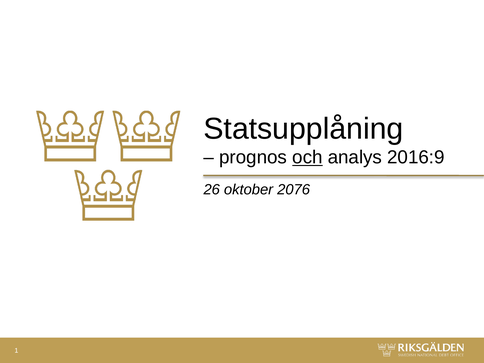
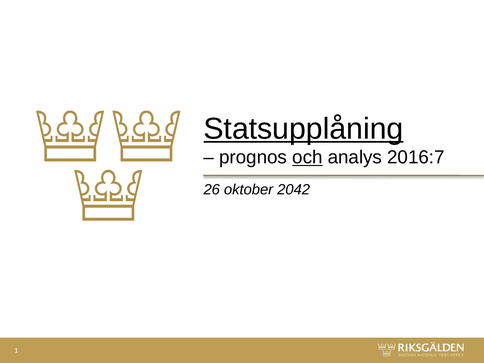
Statsupplåning underline: none -> present
2016:9: 2016:9 -> 2016:7
2076: 2076 -> 2042
